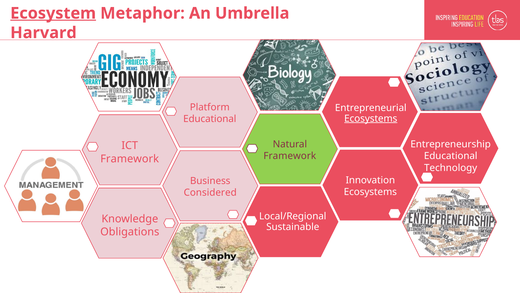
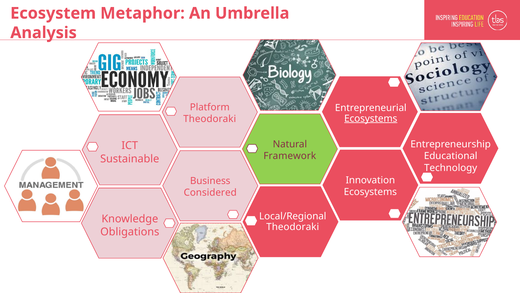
Ecosystem underline: present -> none
Harvard: Harvard -> Analysis
Educational at (210, 119): Educational -> Theodoraki
Framework at (130, 159): Framework -> Sustainable
Sustainable at (293, 227): Sustainable -> Theodoraki
